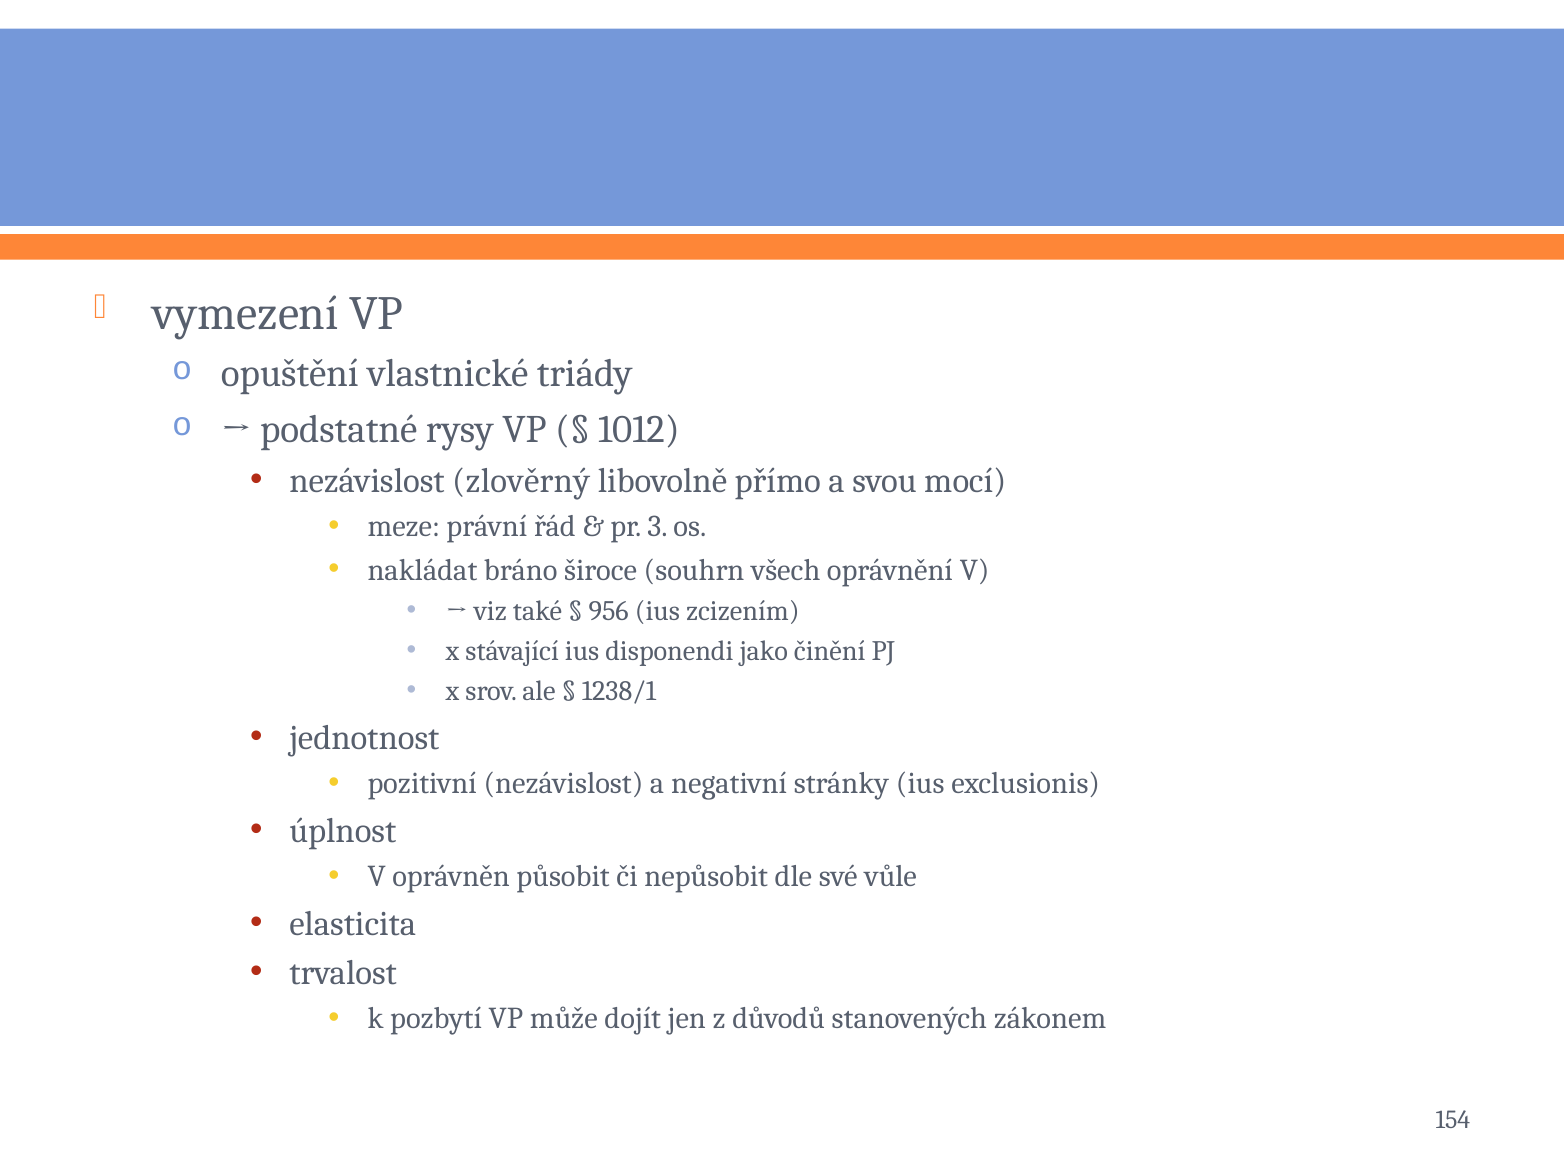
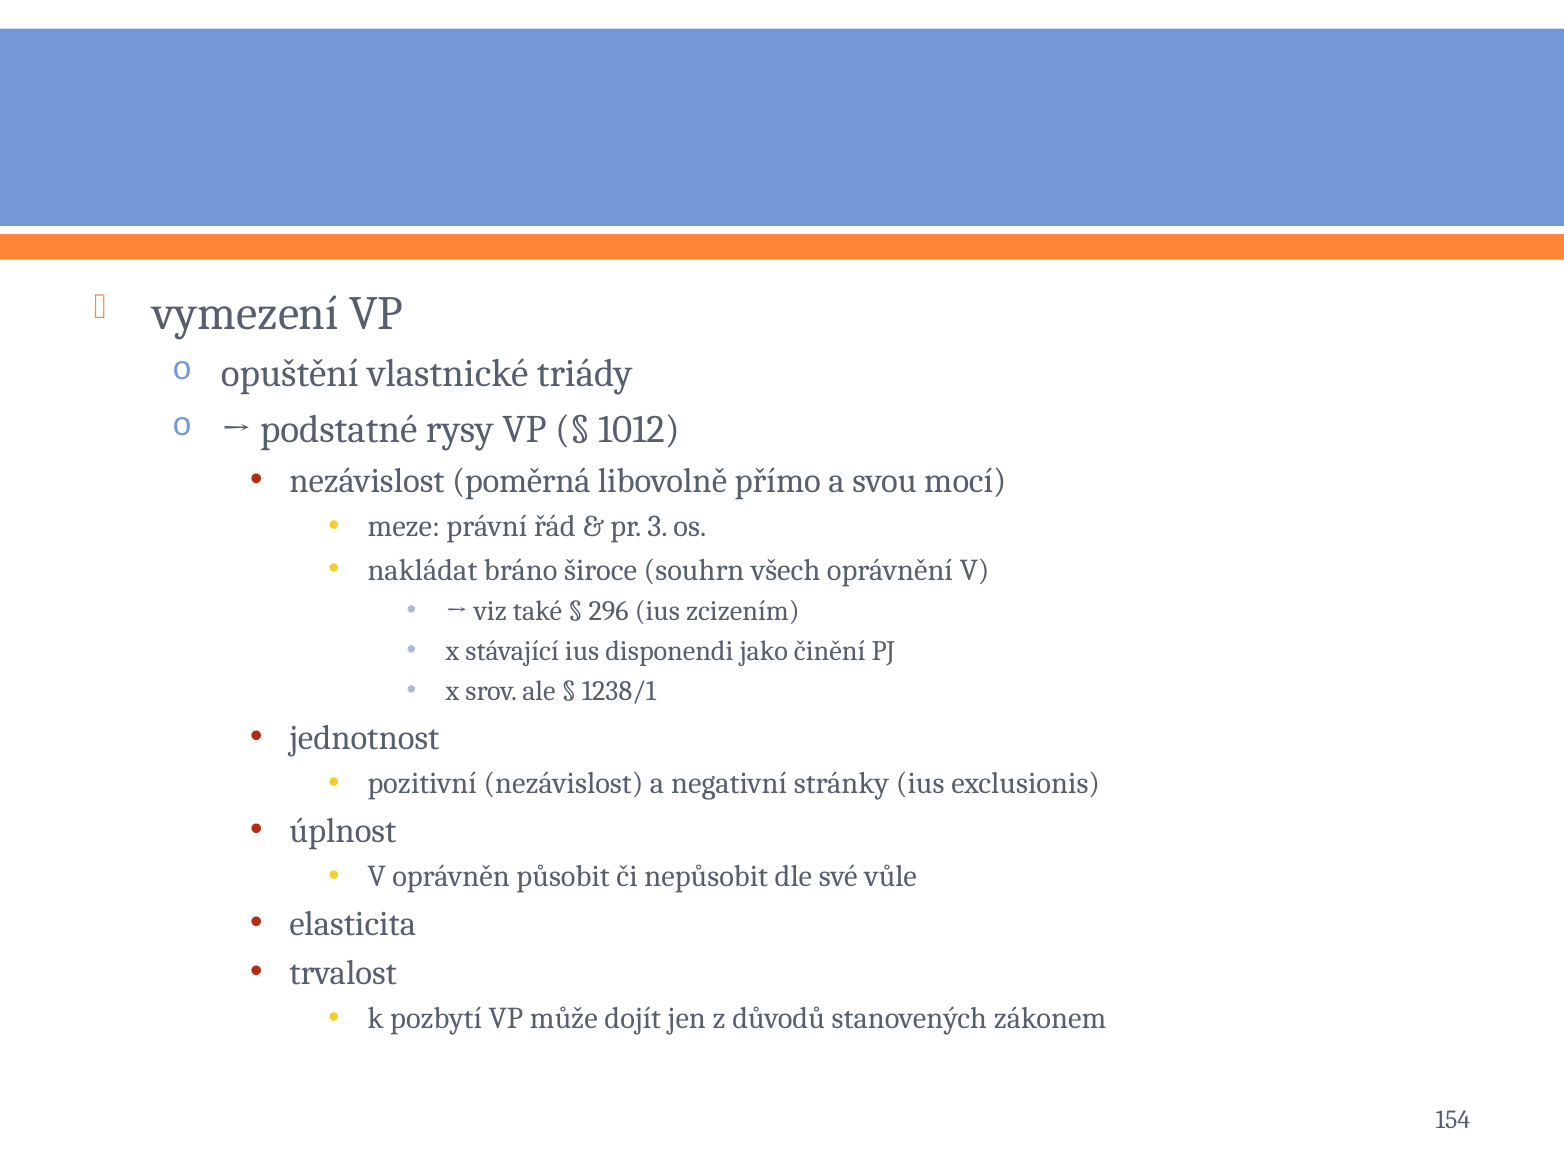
zlověrný: zlověrný -> poměrná
956: 956 -> 296
